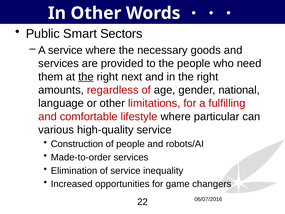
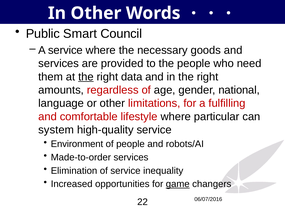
Sectors: Sectors -> Council
next: next -> data
various: various -> system
Construction: Construction -> Environment
game underline: none -> present
